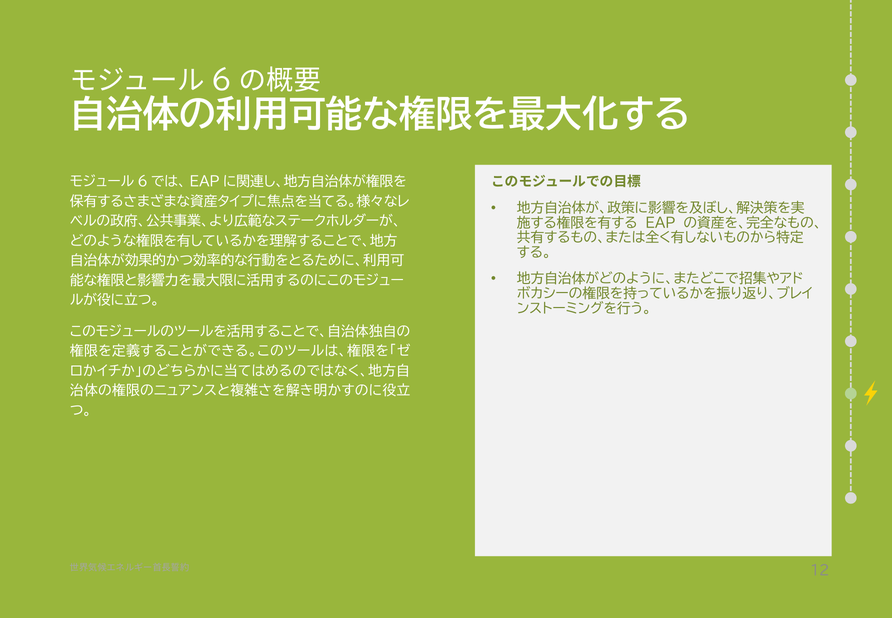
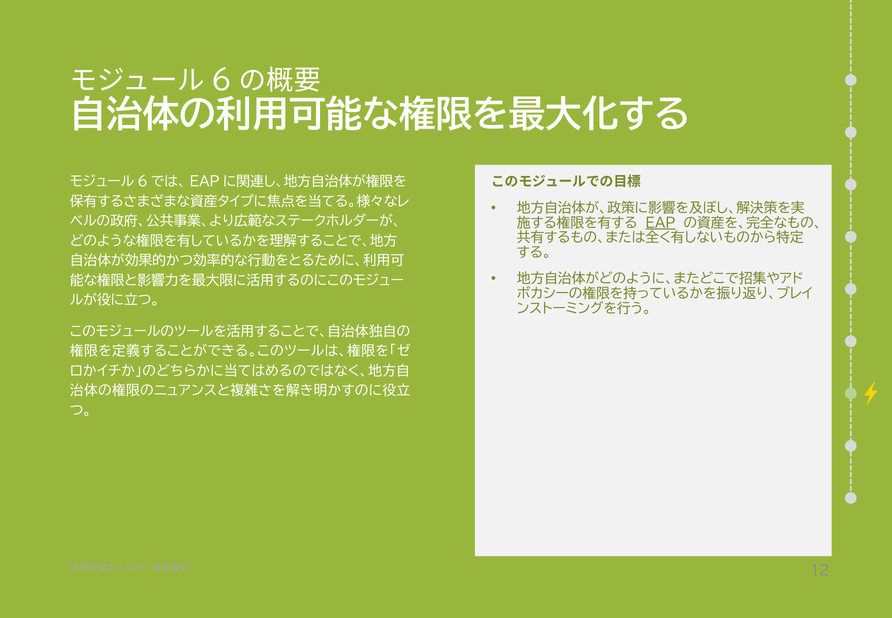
EAP underline: none -> present
